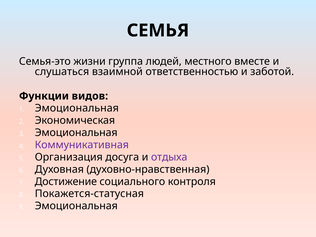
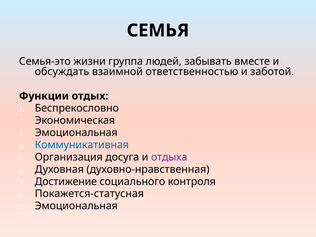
местного: местного -> забывать
слушаться: слушаться -> обсуждать
видов: видов -> отдых
Эмоциональная at (77, 108): Эмоциональная -> Беспрекословно
Коммуникативная colour: purple -> blue
